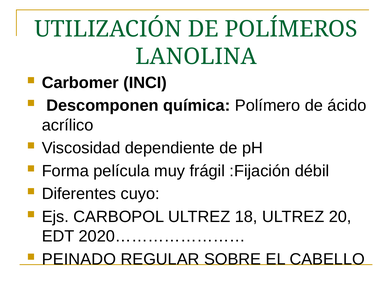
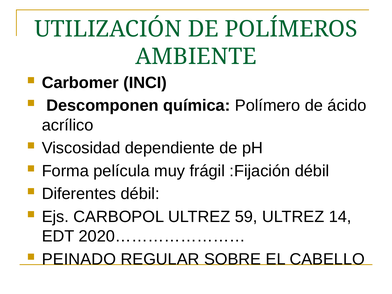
LANOLINA: LANOLINA -> AMBIENTE
Diferentes cuyo: cuyo -> débil
18: 18 -> 59
20: 20 -> 14
